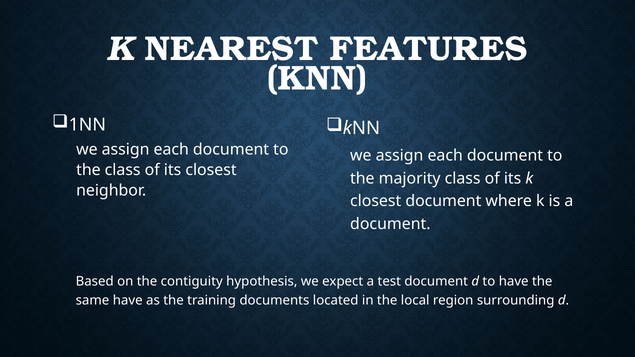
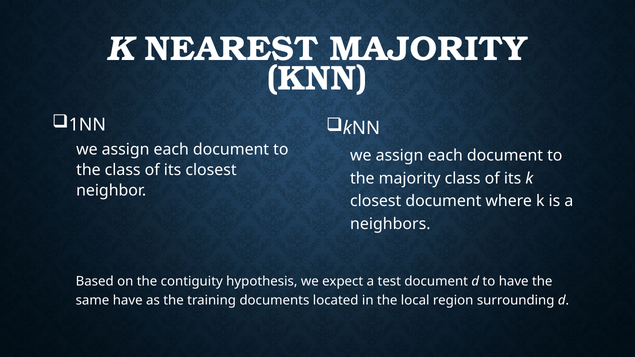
NEAREST FEATURES: FEATURES -> MAJORITY
document at (390, 224): document -> neighbors
